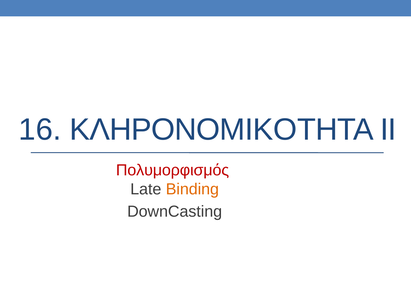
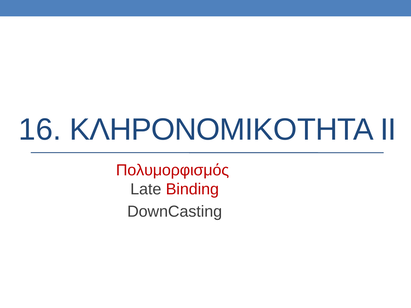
Binding colour: orange -> red
